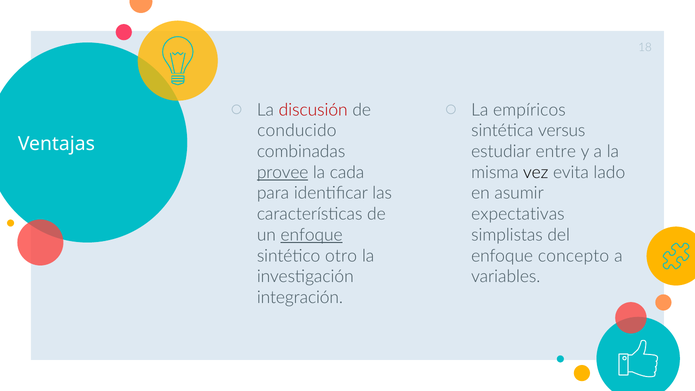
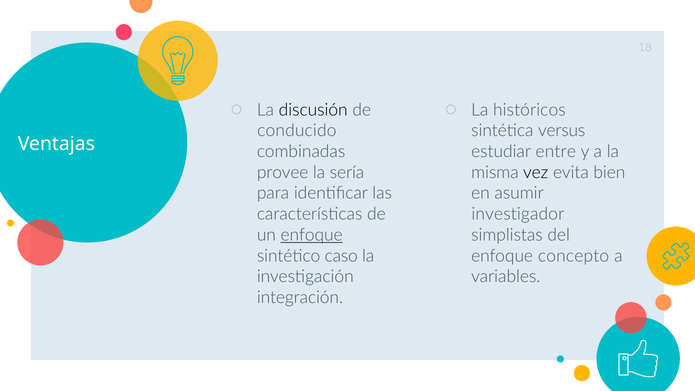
discusión colour: red -> black
empíricos: empíricos -> históricos
provee underline: present -> none
cada: cada -> sería
lado: lado -> bien
expectativas: expectativas -> investigador
otro: otro -> caso
